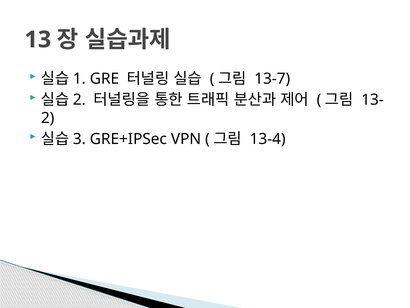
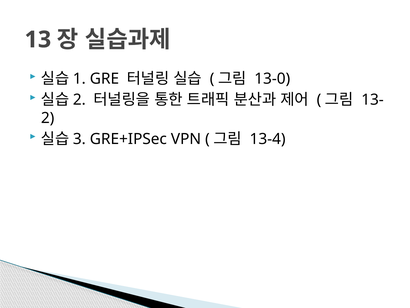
13-7: 13-7 -> 13-0
